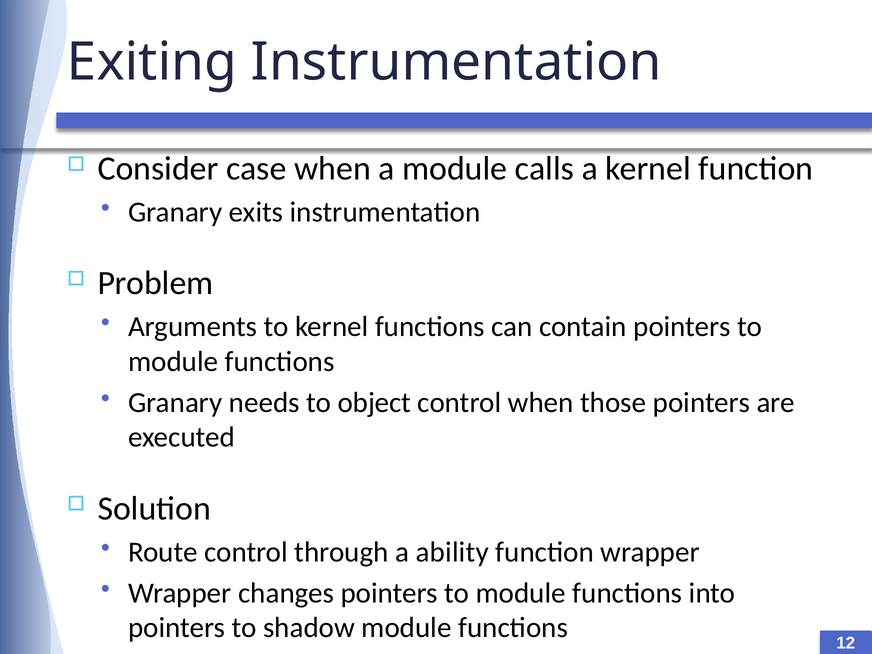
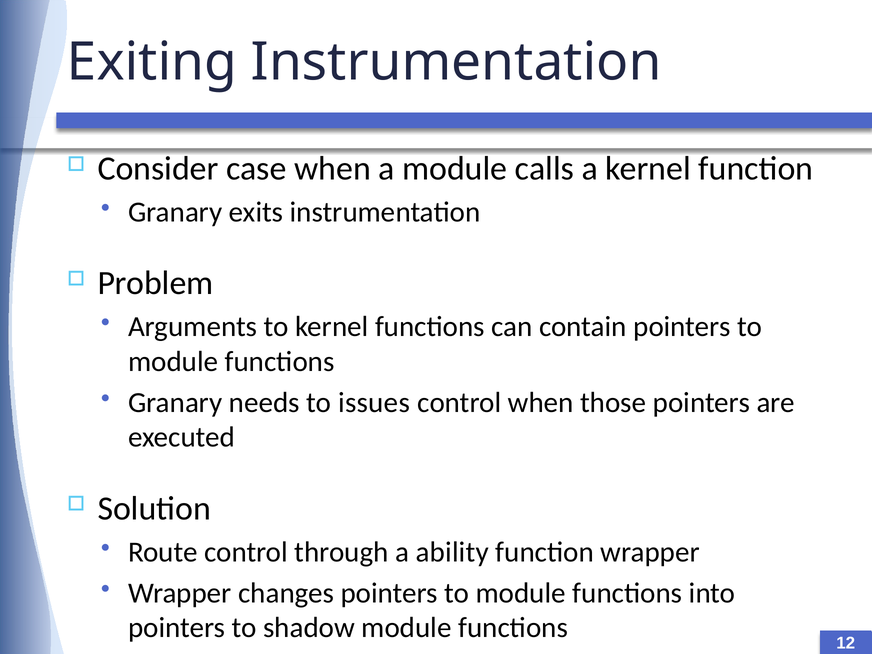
object: object -> issues
